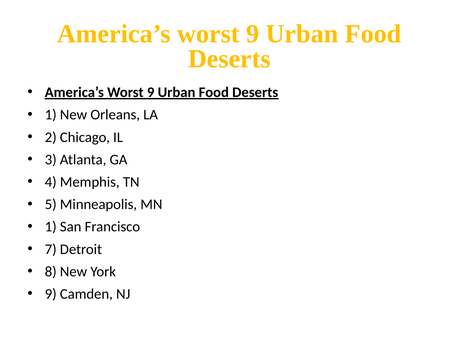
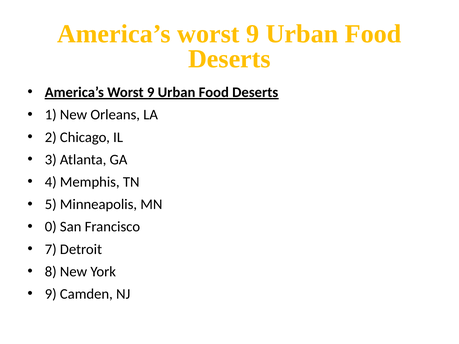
1 at (51, 227): 1 -> 0
